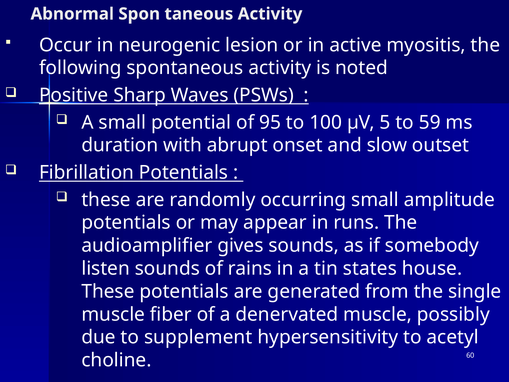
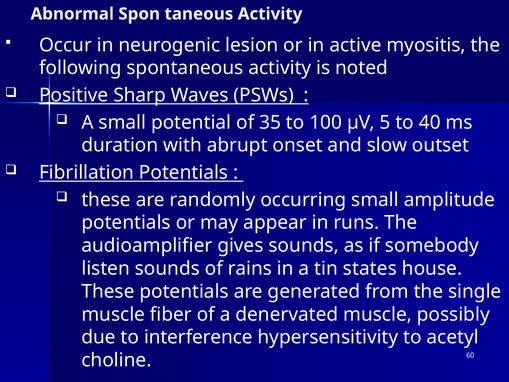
95: 95 -> 35
59: 59 -> 40
supplement: supplement -> interference
